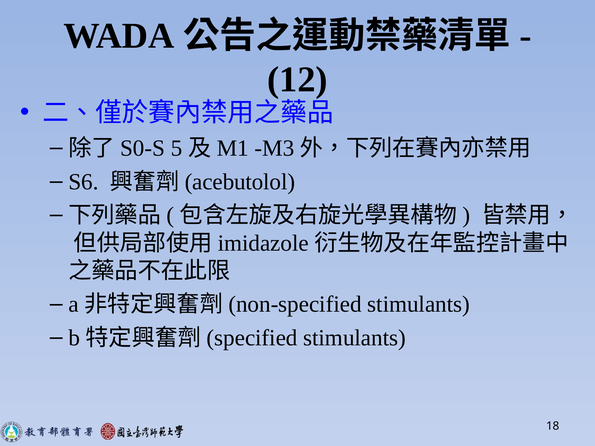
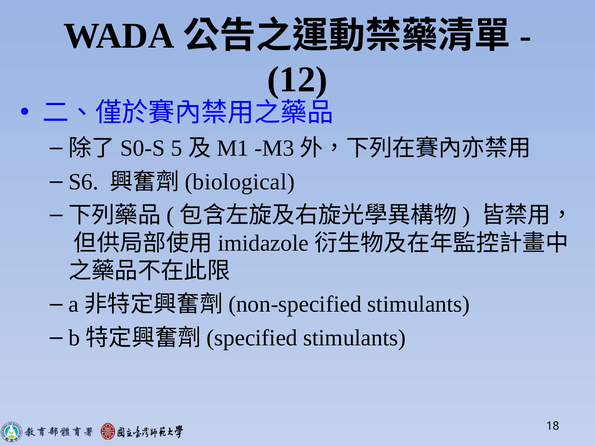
acebutolol: acebutolol -> biological
